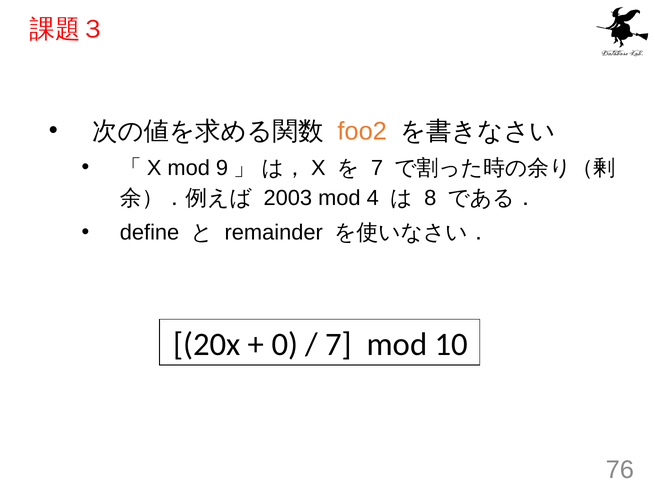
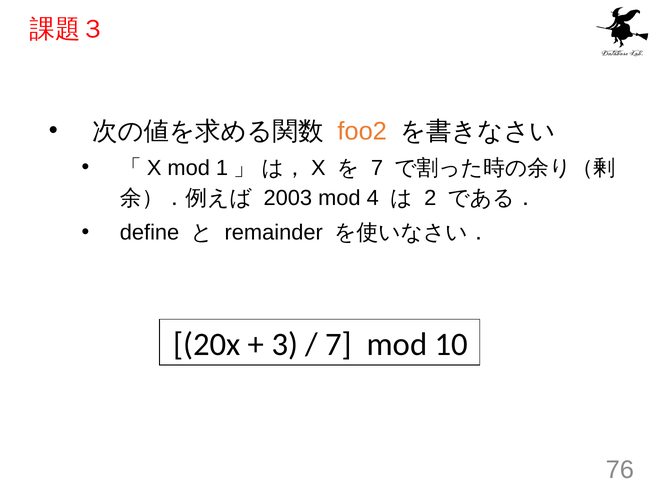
9: 9 -> 1
8: 8 -> 2
0: 0 -> 3
